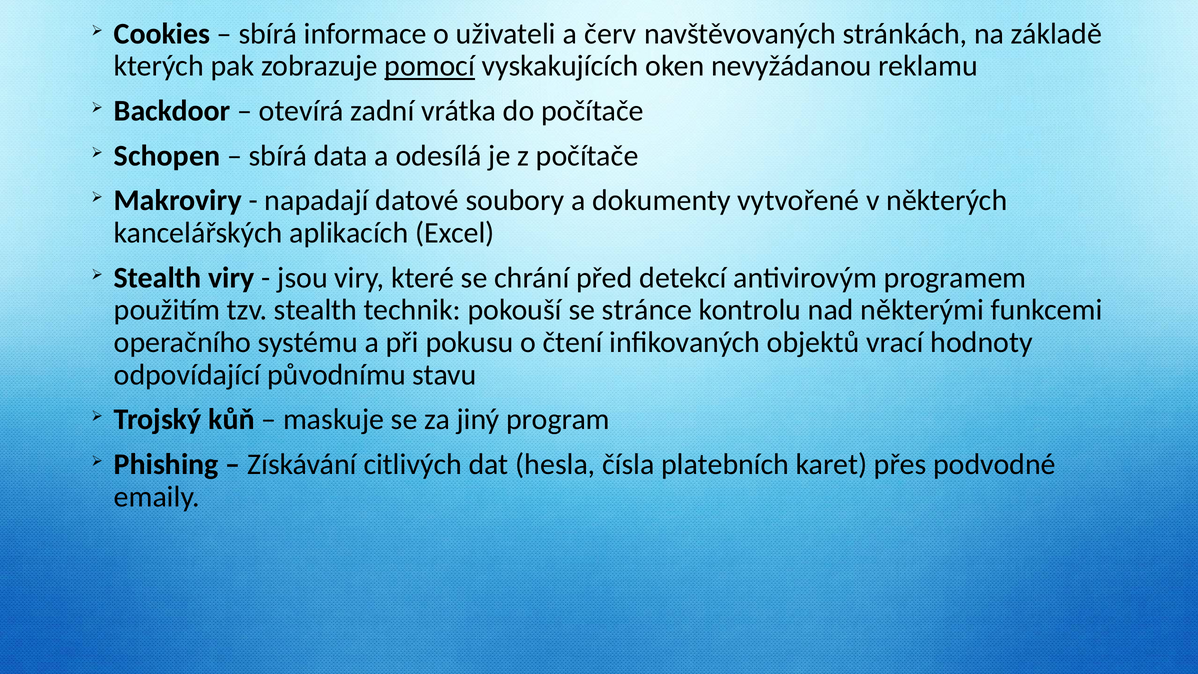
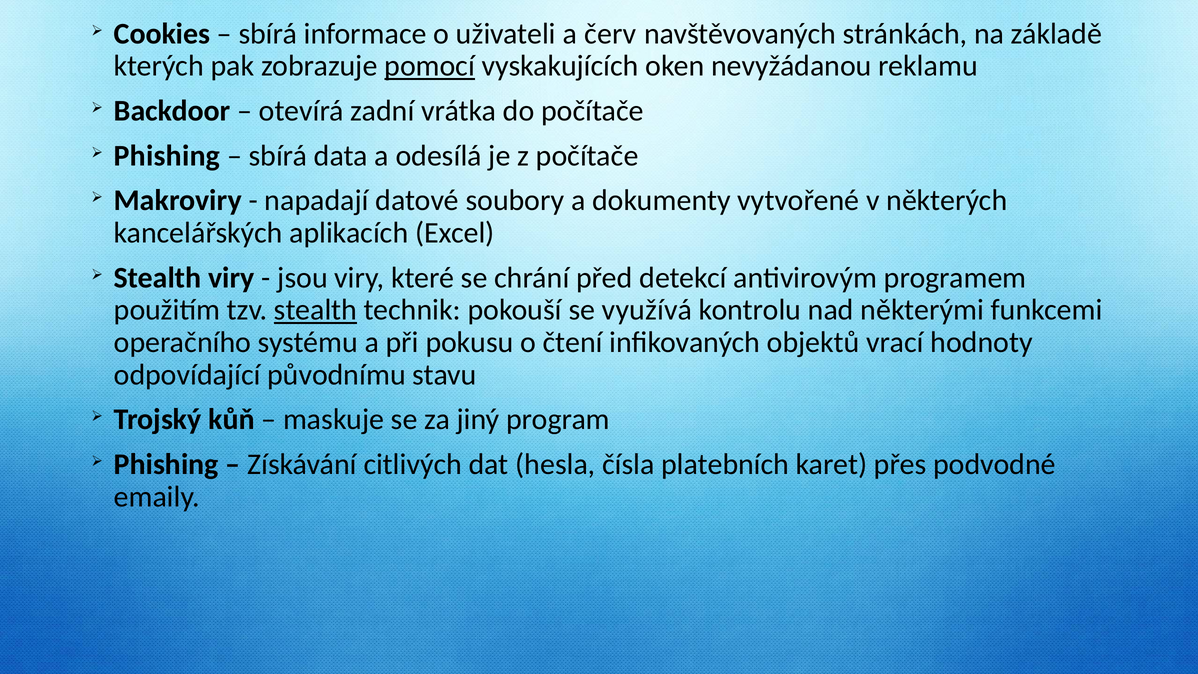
Schopen at (167, 156): Schopen -> Phishing
stealth at (315, 310) underline: none -> present
stránce: stránce -> využívá
